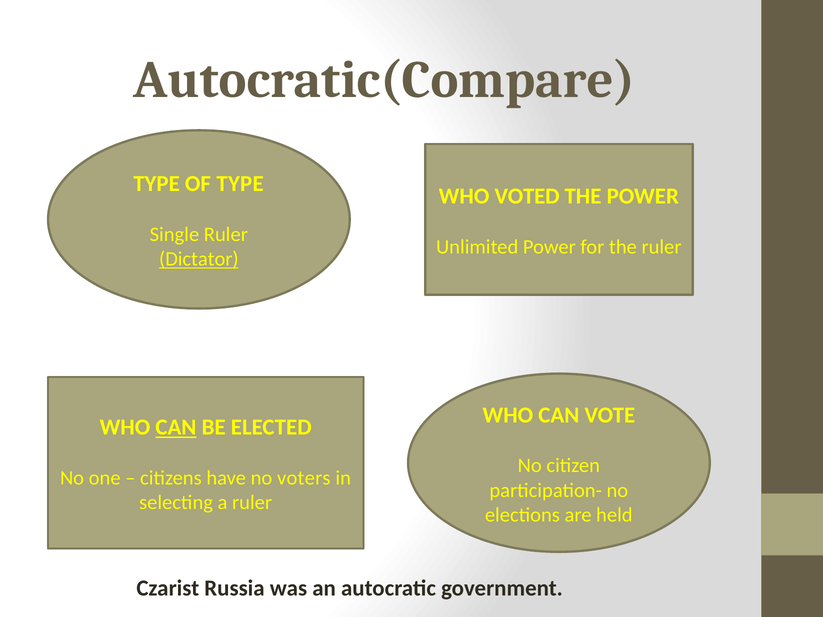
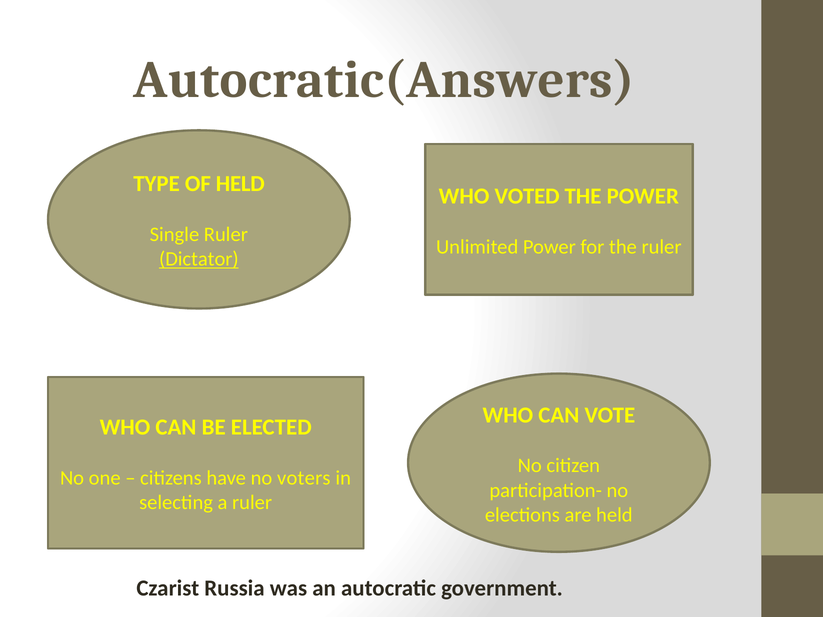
Autocratic(Compare: Autocratic(Compare -> Autocratic(Answers
OF TYPE: TYPE -> HELD
CAN at (176, 427) underline: present -> none
